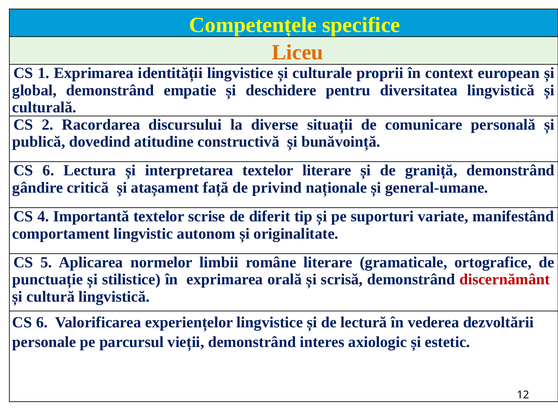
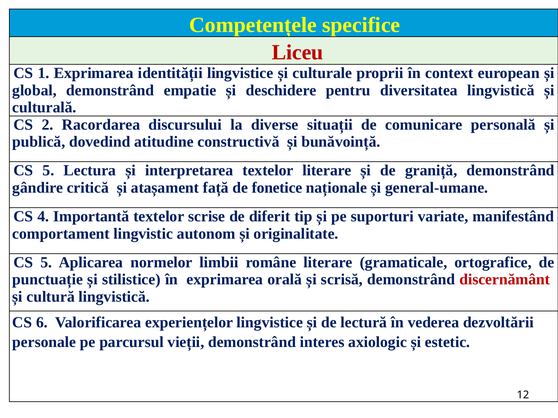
Liceu colour: orange -> red
6 at (48, 171): 6 -> 5
privind: privind -> fonetice
